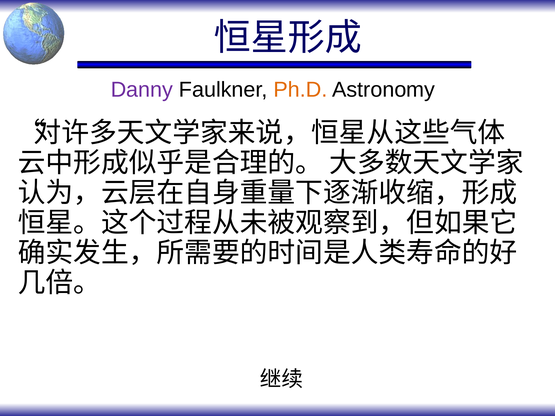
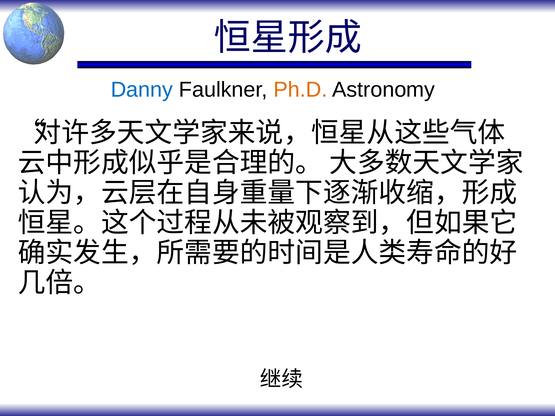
Danny colour: purple -> blue
